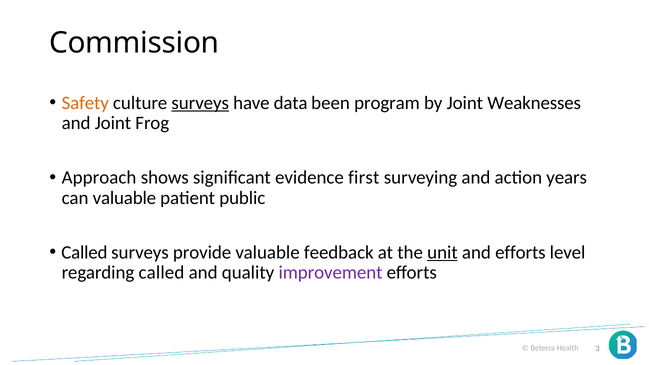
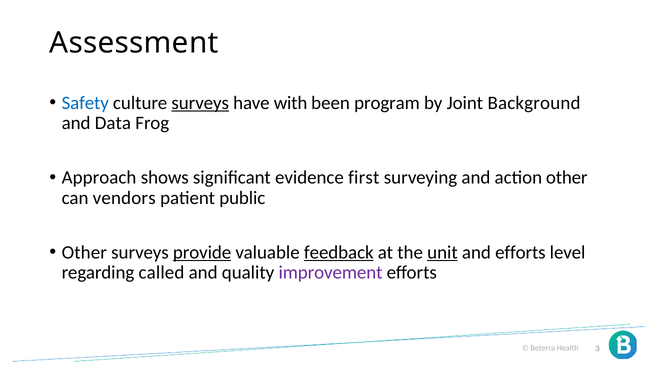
Commission: Commission -> Assessment
Safety colour: orange -> blue
data: data -> with
Weaknesses: Weaknesses -> Background
and Joint: Joint -> Data
action years: years -> other
can valuable: valuable -> vendors
Called at (84, 252): Called -> Other
provide underline: none -> present
feedback underline: none -> present
